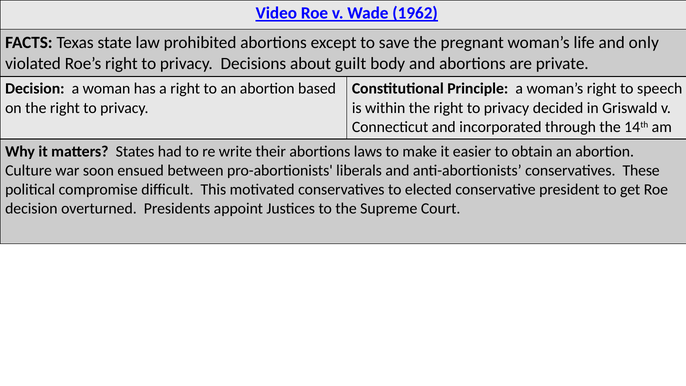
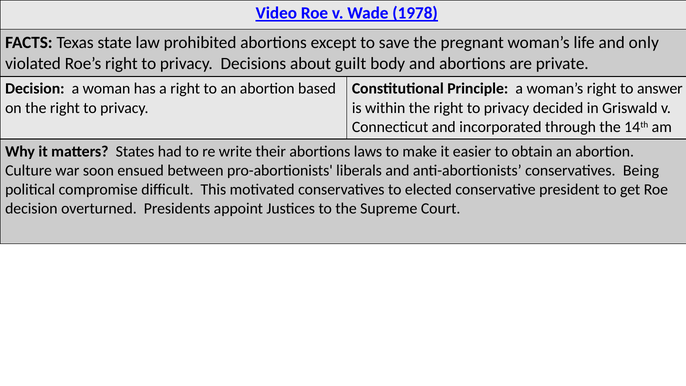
1962: 1962 -> 1978
speech: speech -> answer
These: These -> Being
